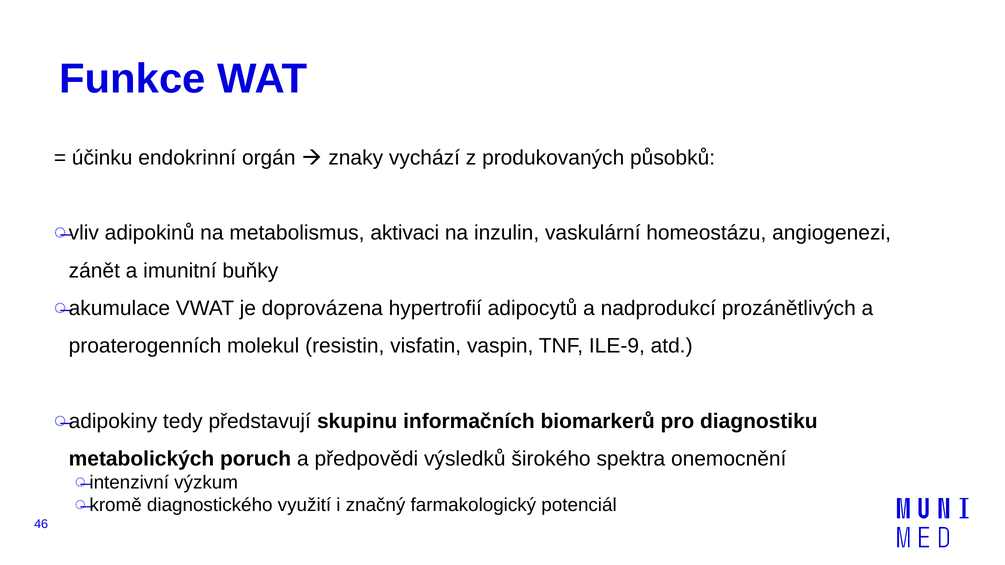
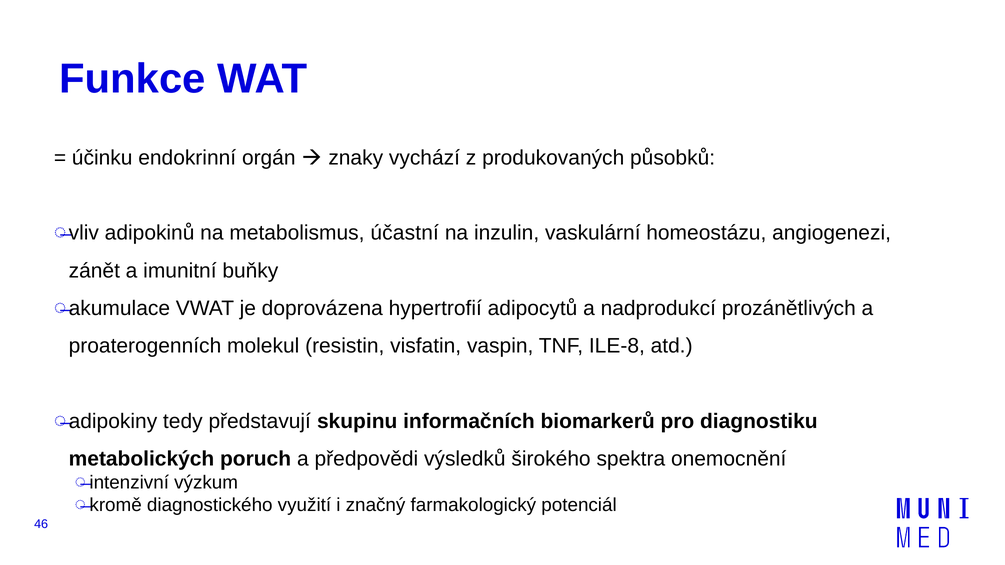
aktivaci: aktivaci -> účastní
ILE-9: ILE-9 -> ILE-8
